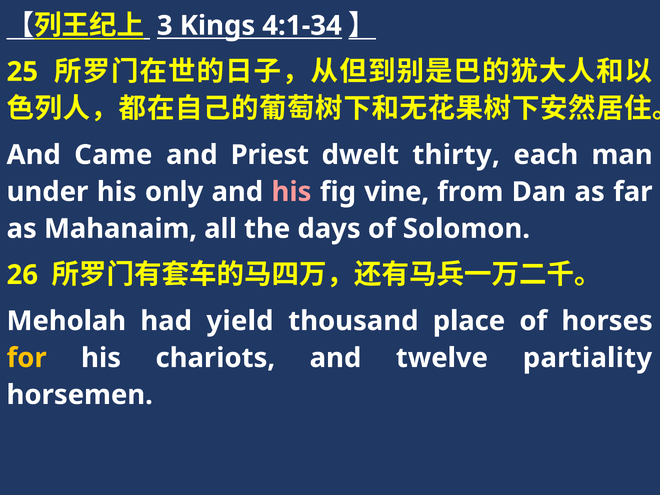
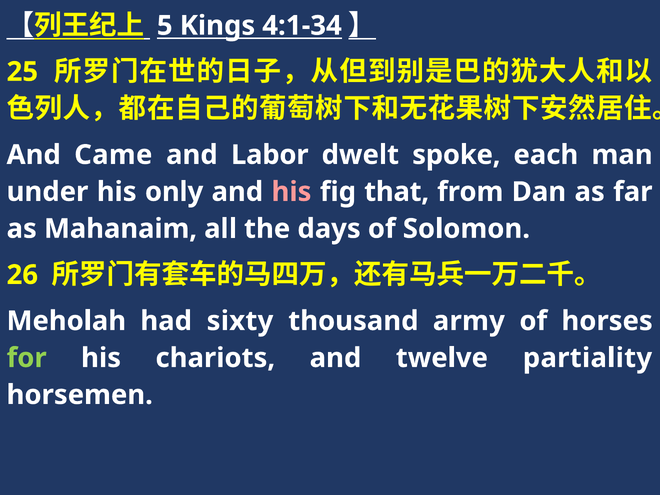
3: 3 -> 5
Priest: Priest -> Labor
thirty: thirty -> spoke
vine: vine -> that
yield: yield -> sixty
place: place -> army
for colour: yellow -> light green
